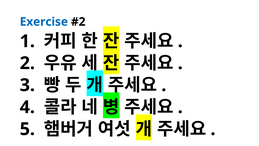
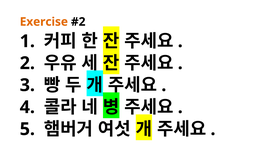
Exercise colour: blue -> orange
